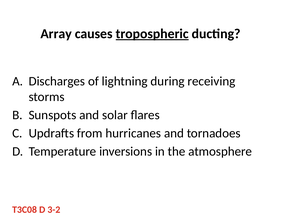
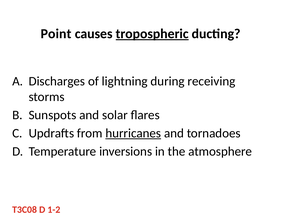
Array: Array -> Point
hurricanes underline: none -> present
3-2: 3-2 -> 1-2
